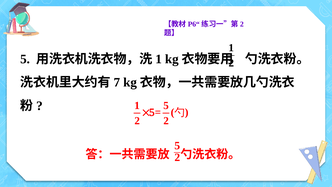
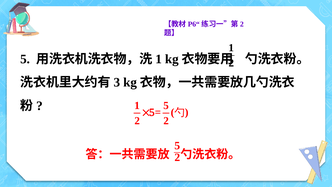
7: 7 -> 3
